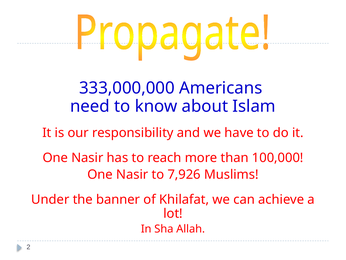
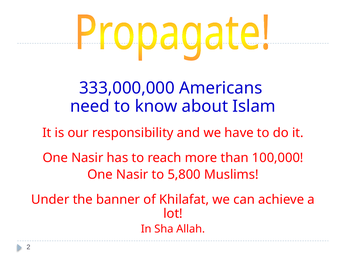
7,926: 7,926 -> 5,800
